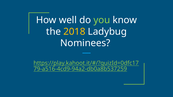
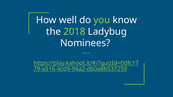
2018 colour: yellow -> light green
